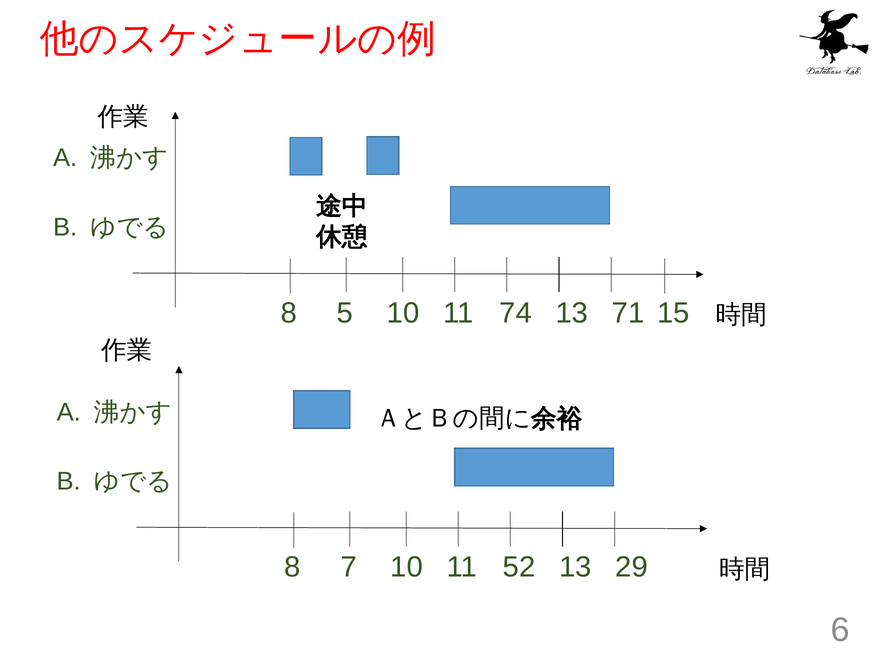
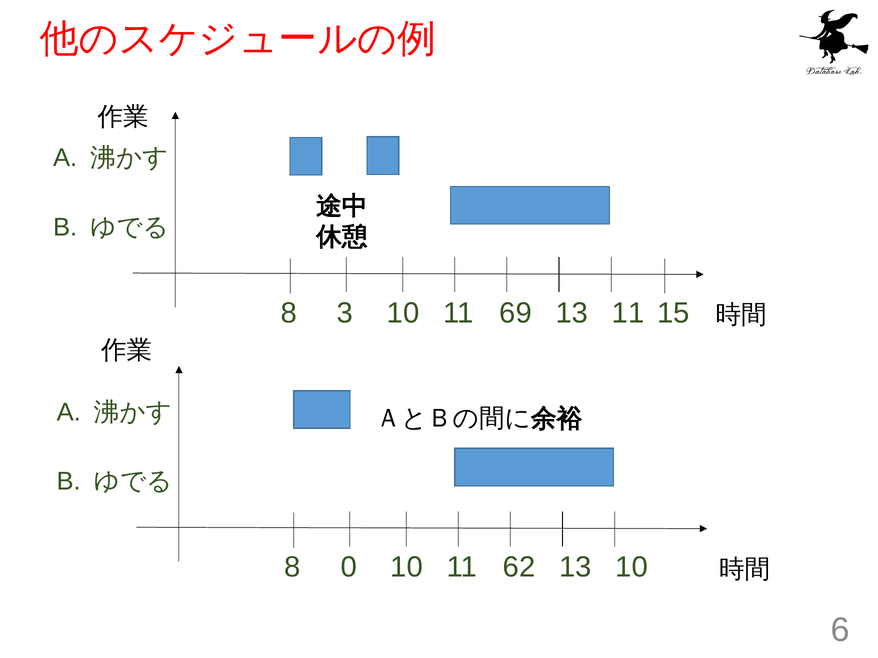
5: 5 -> 3
74: 74 -> 69
13 71: 71 -> 11
7: 7 -> 0
52: 52 -> 62
13 29: 29 -> 10
